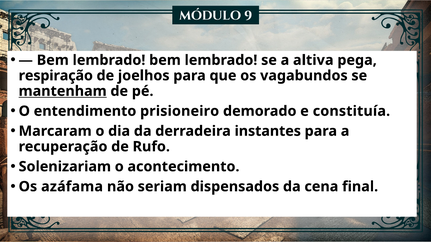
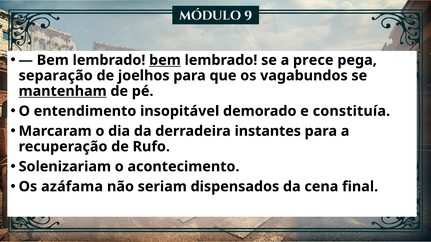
bem at (165, 60) underline: none -> present
altiva: altiva -> prece
respiração: respiração -> separação
prisioneiro: prisioneiro -> insopitável
